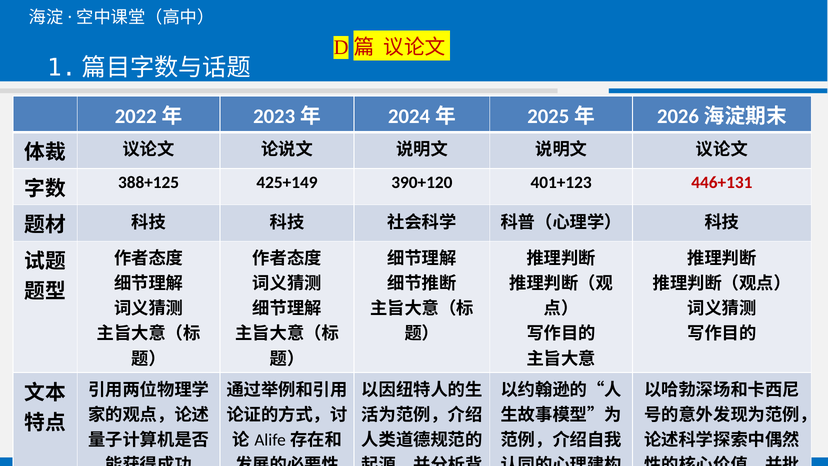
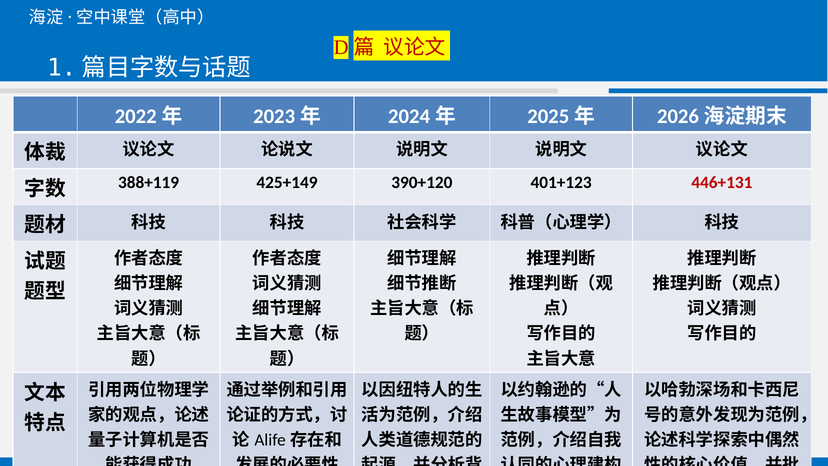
388+125: 388+125 -> 388+119
